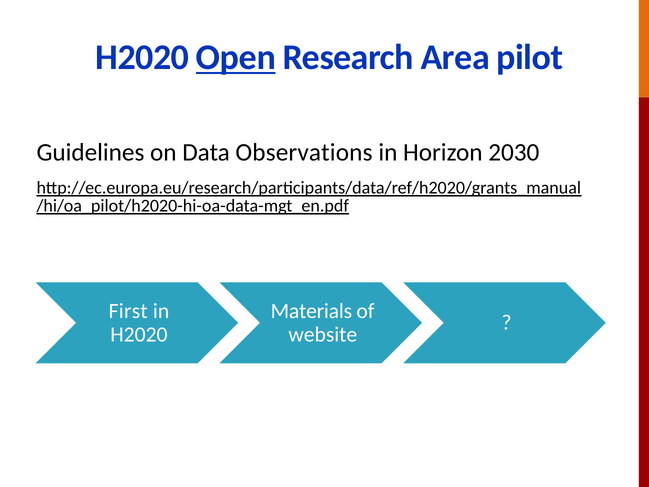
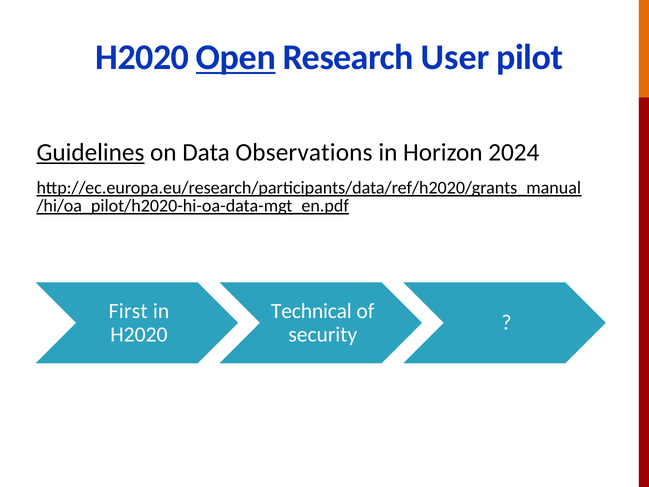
Area: Area -> User
Guidelines underline: none -> present
2030: 2030 -> 2024
Materials: Materials -> Technical
website: website -> security
